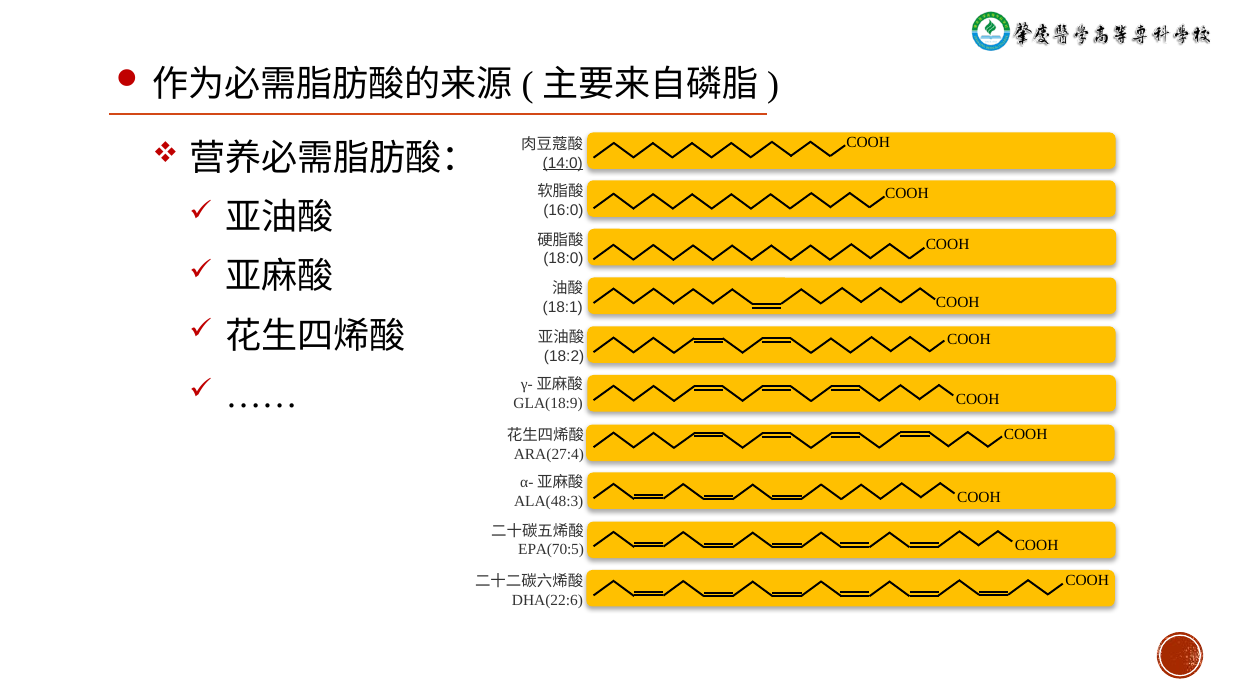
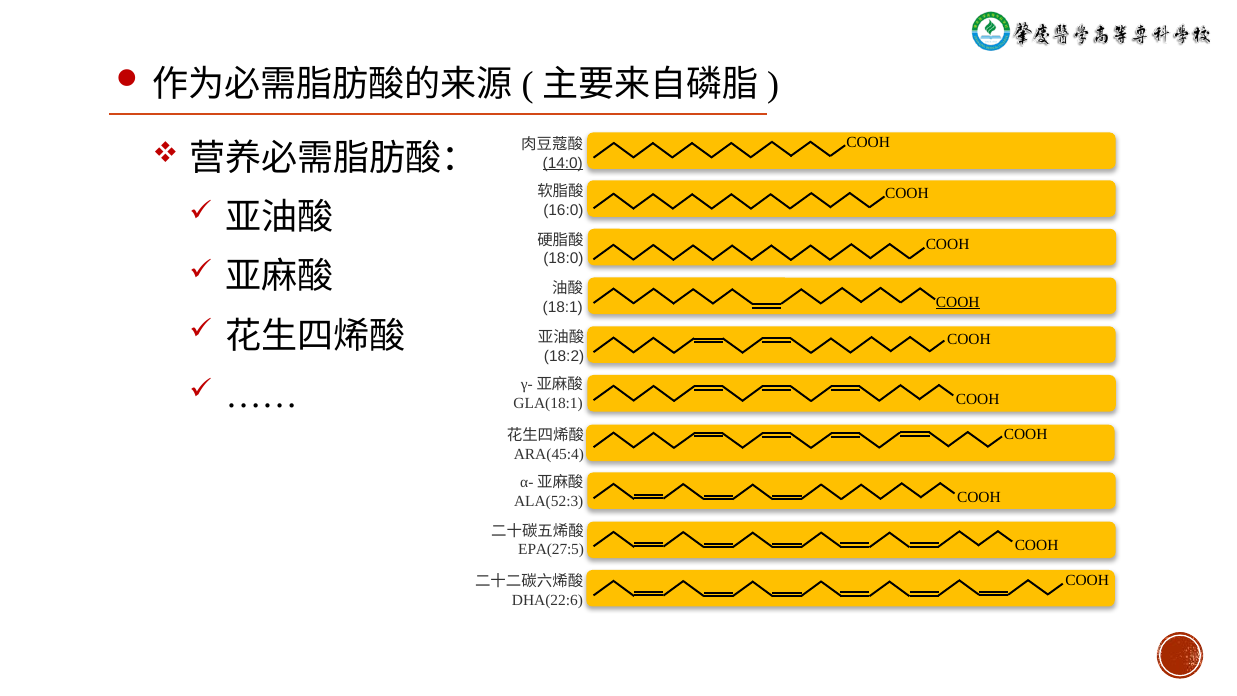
COOH at (958, 302) underline: none -> present
GLA(18:9: GLA(18:9 -> GLA(18:1
ARA(27:4: ARA(27:4 -> ARA(45:4
ALA(48:3: ALA(48:3 -> ALA(52:3
EPA(70:5: EPA(70:5 -> EPA(27:5
